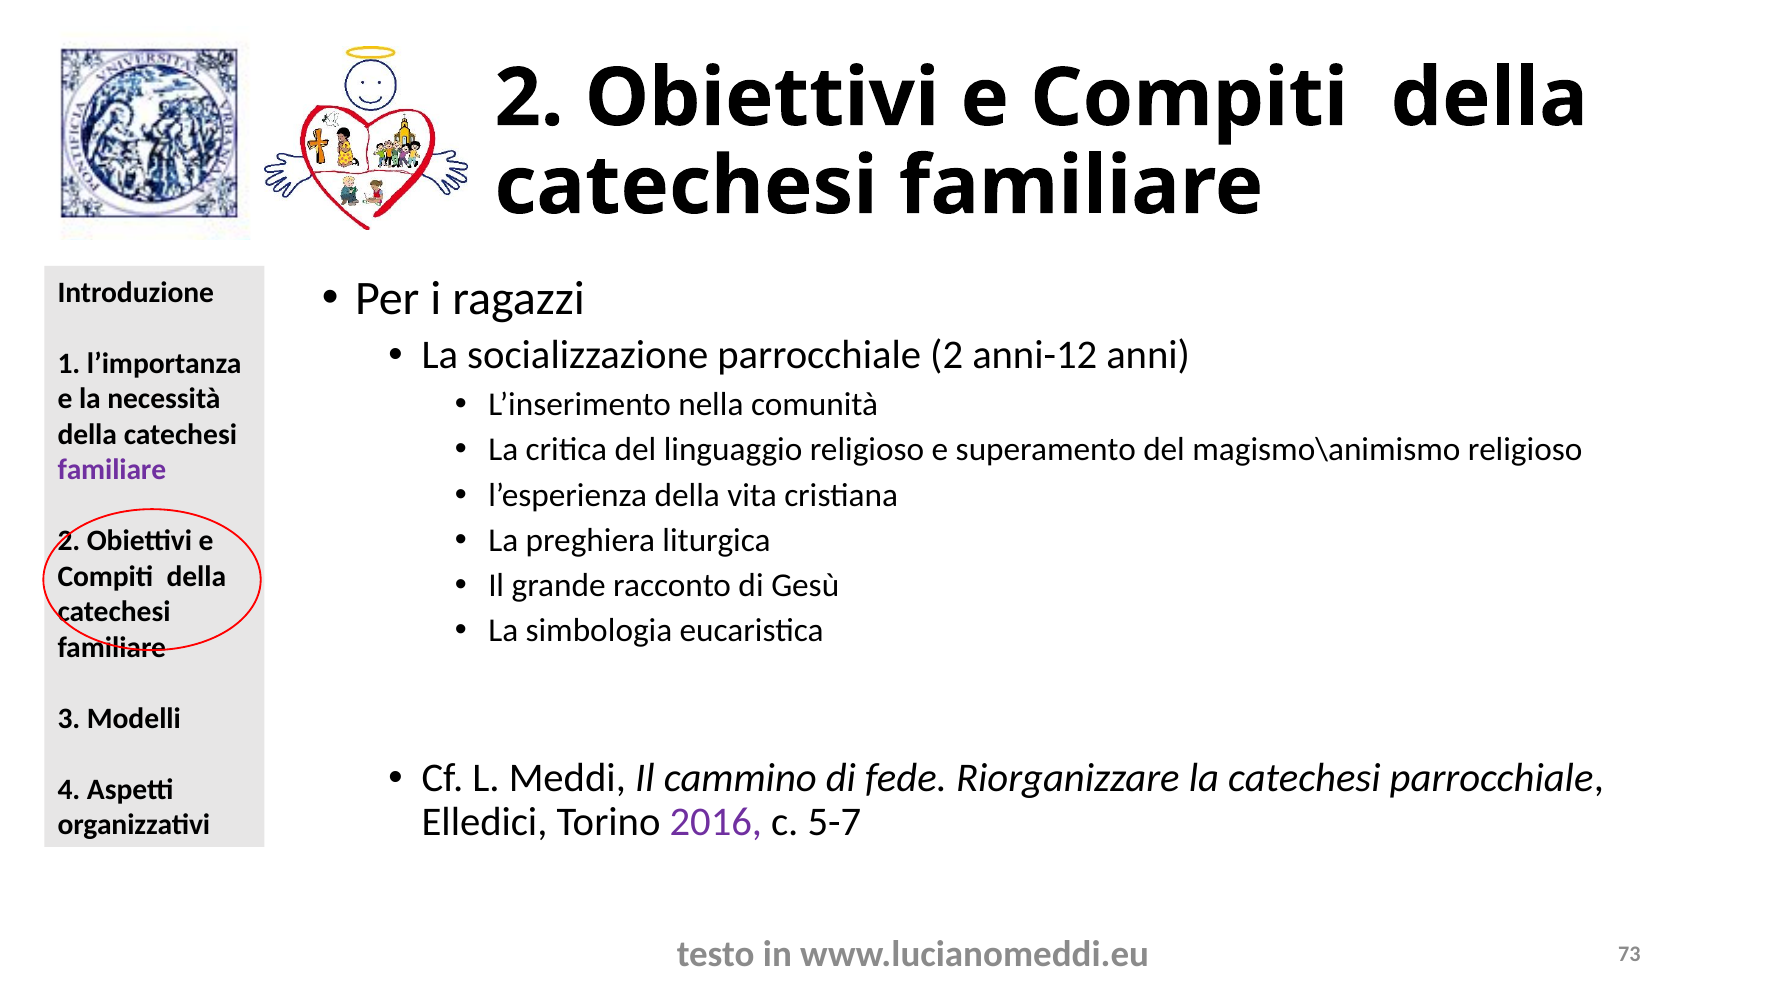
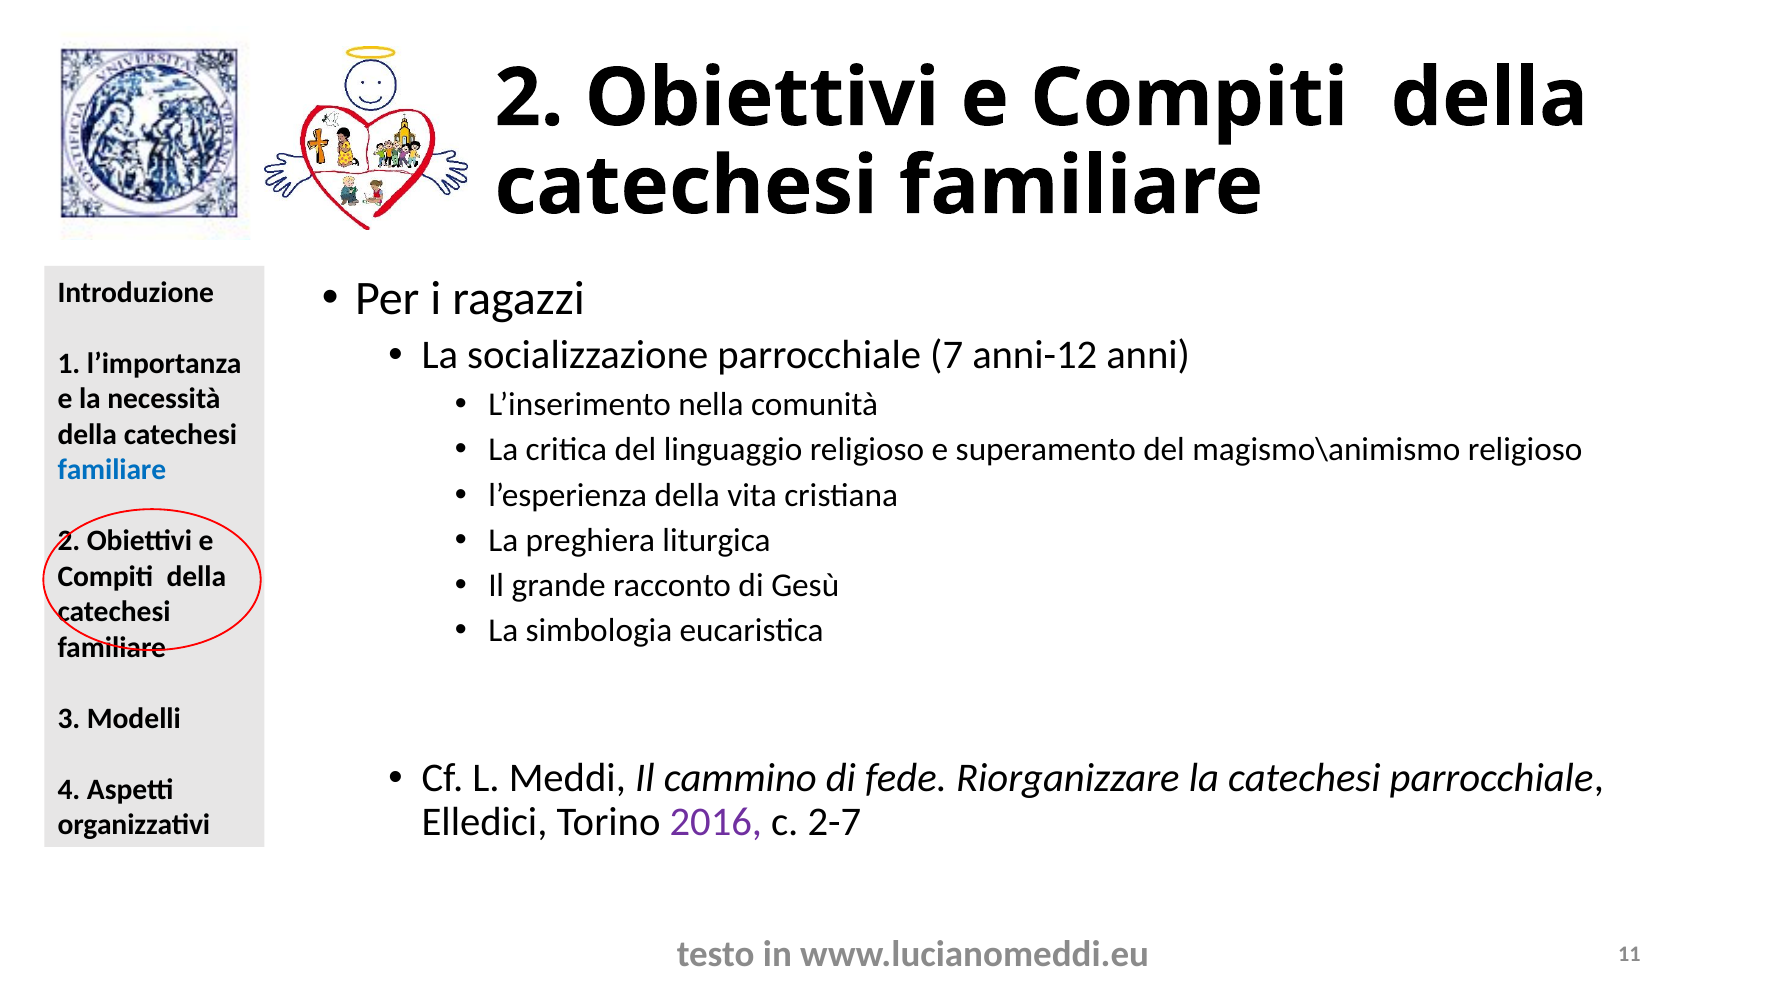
parrocchiale 2: 2 -> 7
familiare at (112, 470) colour: purple -> blue
5-7: 5-7 -> 2-7
73: 73 -> 11
